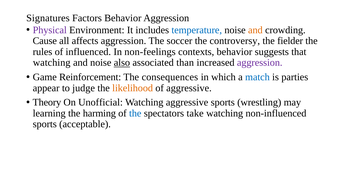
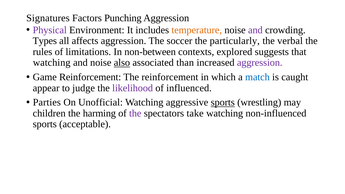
Factors Behavior: Behavior -> Punching
temperature colour: blue -> orange
and at (255, 30) colour: orange -> purple
Cause: Cause -> Types
controversy: controversy -> particularly
fielder: fielder -> verbal
influenced: influenced -> limitations
non-feelings: non-feelings -> non-between
contexts behavior: behavior -> explored
The consequences: consequences -> reinforcement
parties: parties -> caught
likelihood colour: orange -> purple
of aggressive: aggressive -> influenced
Theory: Theory -> Parties
sports at (223, 102) underline: none -> present
learning: learning -> children
the at (135, 113) colour: blue -> purple
